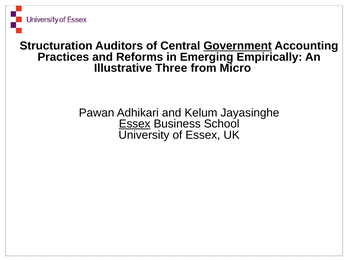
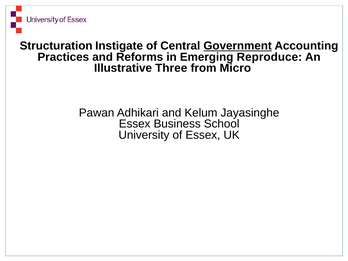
Auditors: Auditors -> Instigate
Empirically: Empirically -> Reproduce
Essex at (135, 124) underline: present -> none
